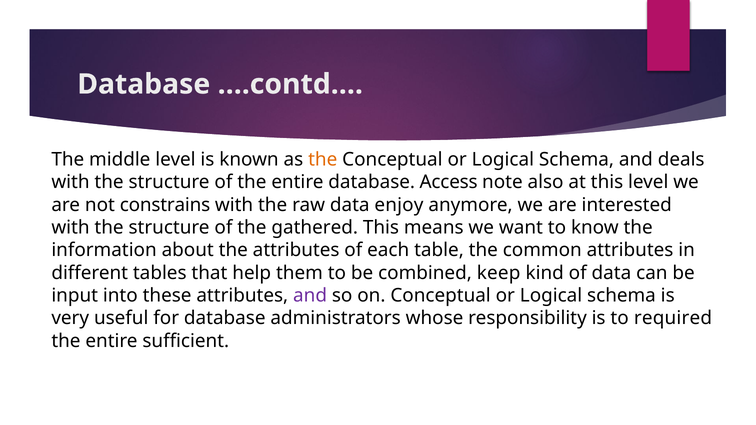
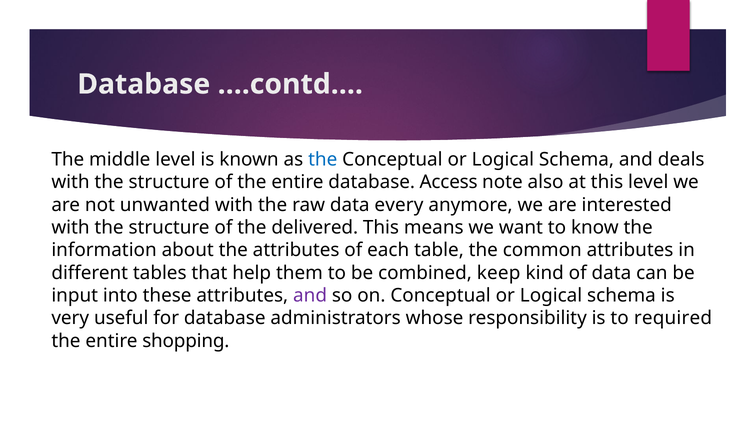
the at (323, 160) colour: orange -> blue
constrains: constrains -> unwanted
enjoy: enjoy -> every
gathered: gathered -> delivered
sufficient: sufficient -> shopping
